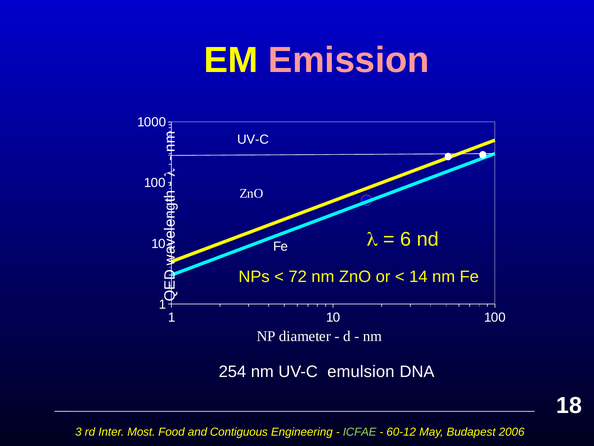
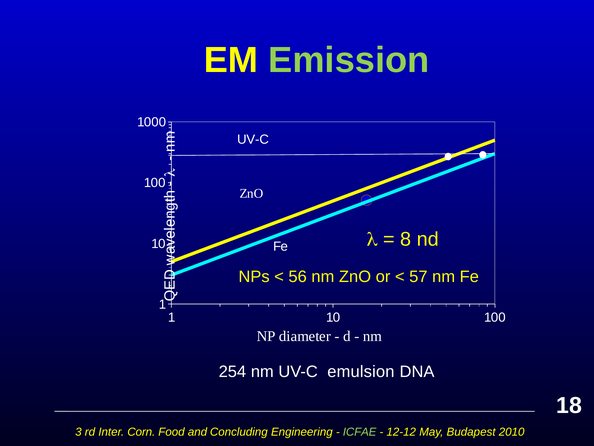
Emission colour: pink -> light green
6: 6 -> 8
72: 72 -> 56
14: 14 -> 57
Most: Most -> Corn
Contiguous: Contiguous -> Concluding
60-12: 60-12 -> 12-12
2006: 2006 -> 2010
